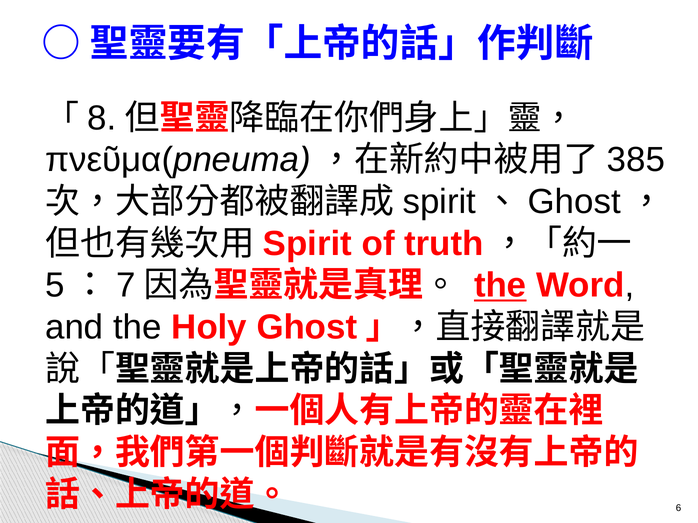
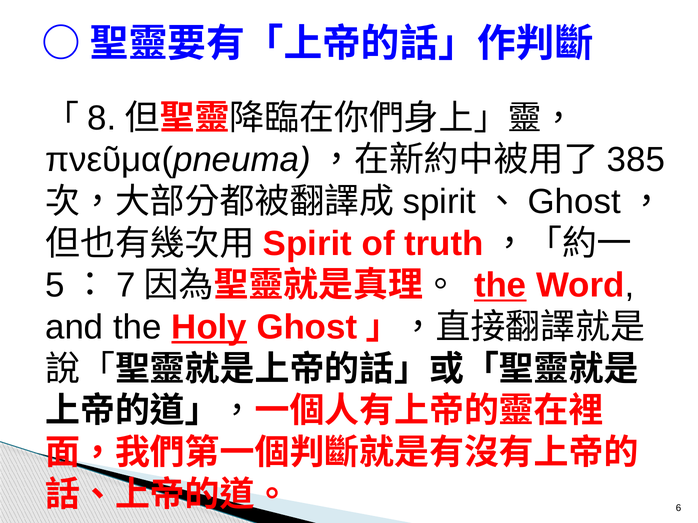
Holy underline: none -> present
